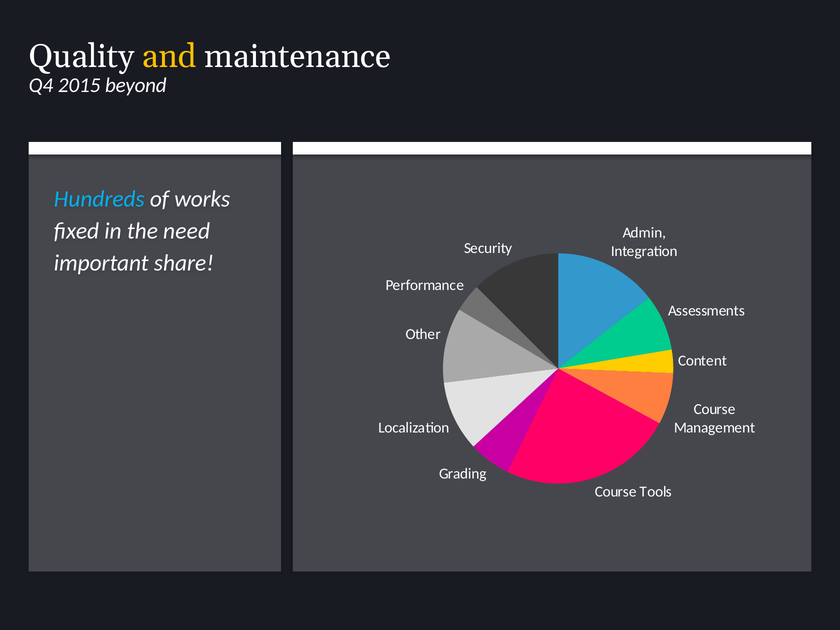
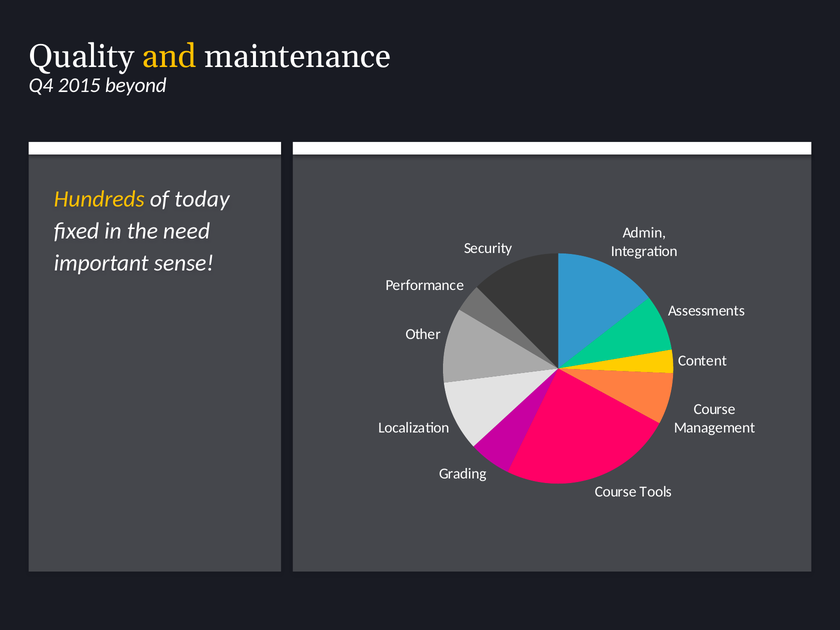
Hundreds colour: light blue -> yellow
works: works -> today
share: share -> sense
